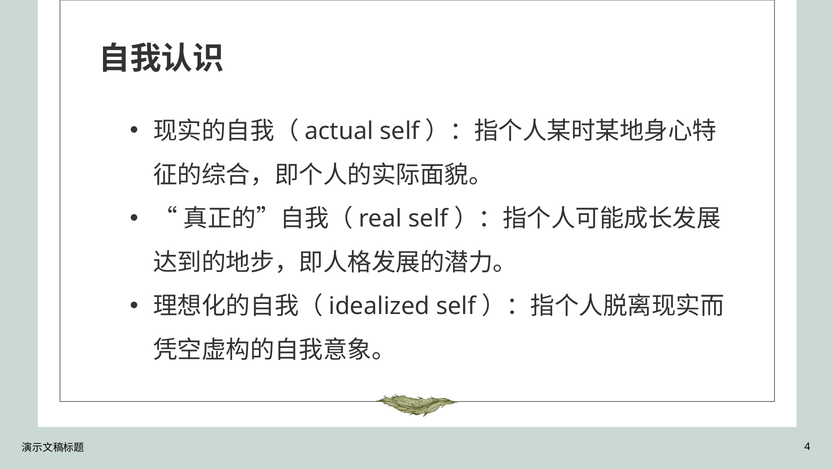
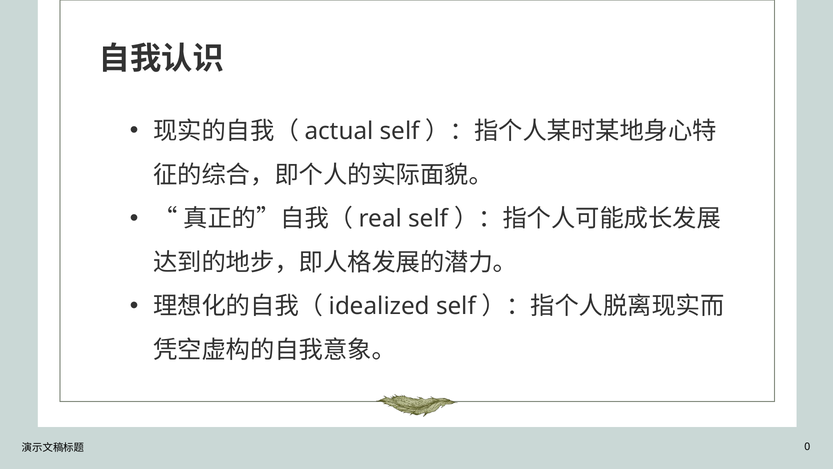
4: 4 -> 0
